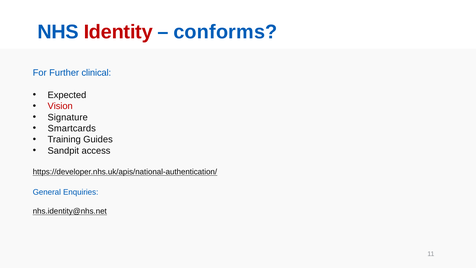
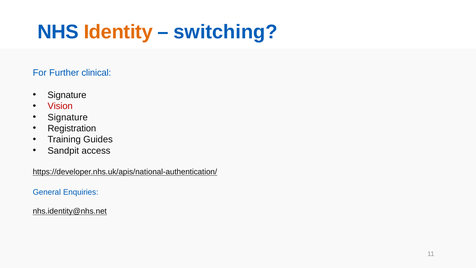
Identity colour: red -> orange
conforms: conforms -> switching
Expected at (67, 95): Expected -> Signature
Smartcards: Smartcards -> Registration
